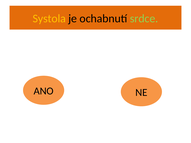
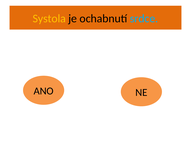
srdce colour: light green -> light blue
